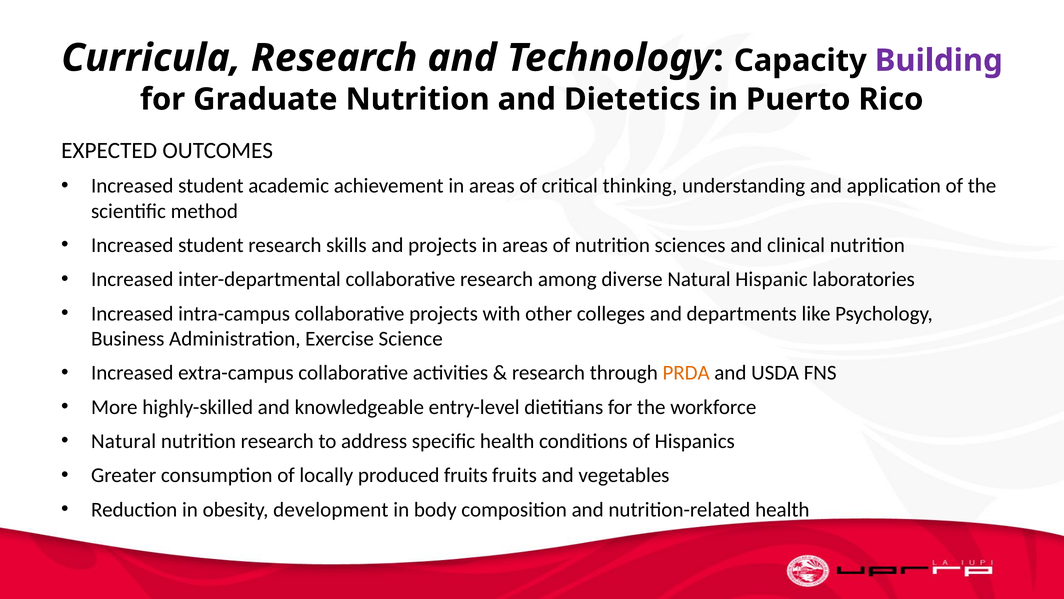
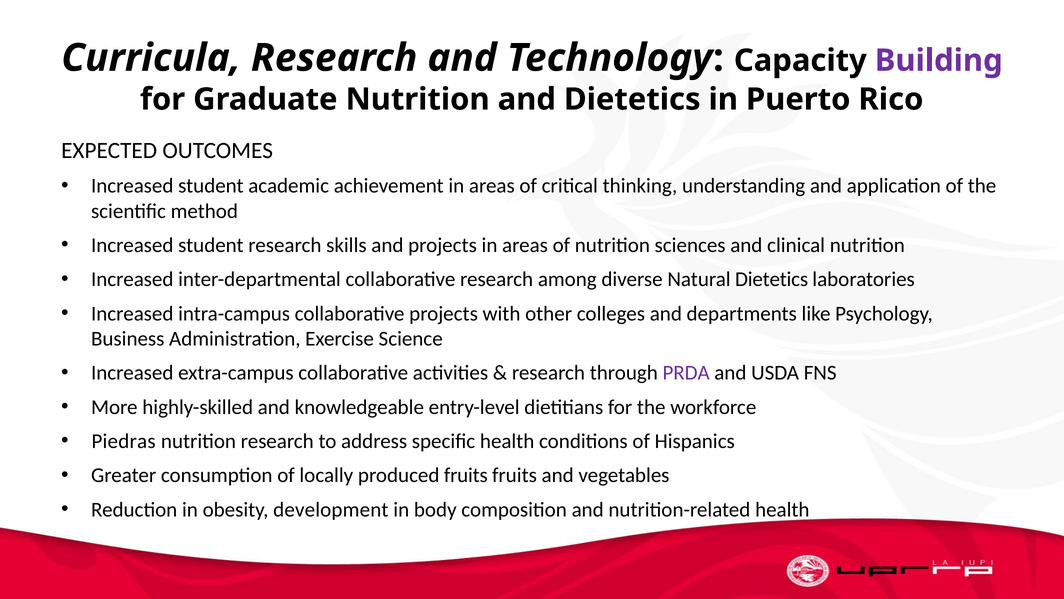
Natural Hispanic: Hispanic -> Dietetics
PRDA colour: orange -> purple
Natural at (124, 441): Natural -> Piedras
